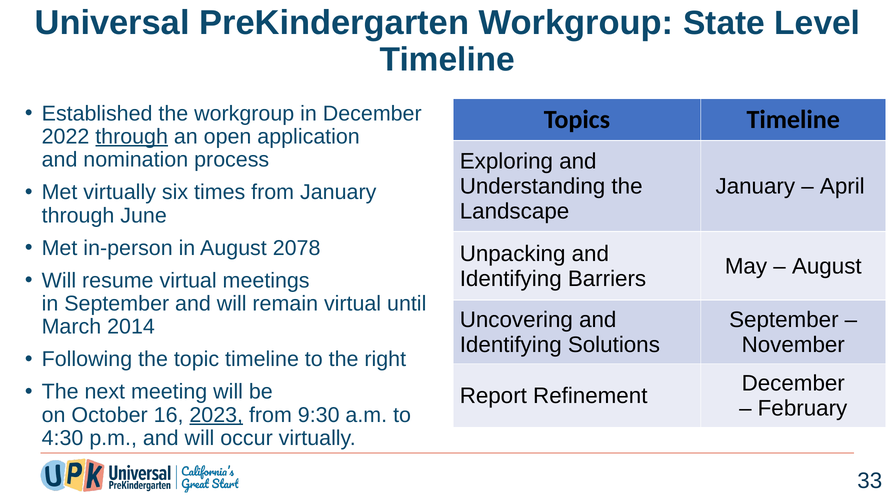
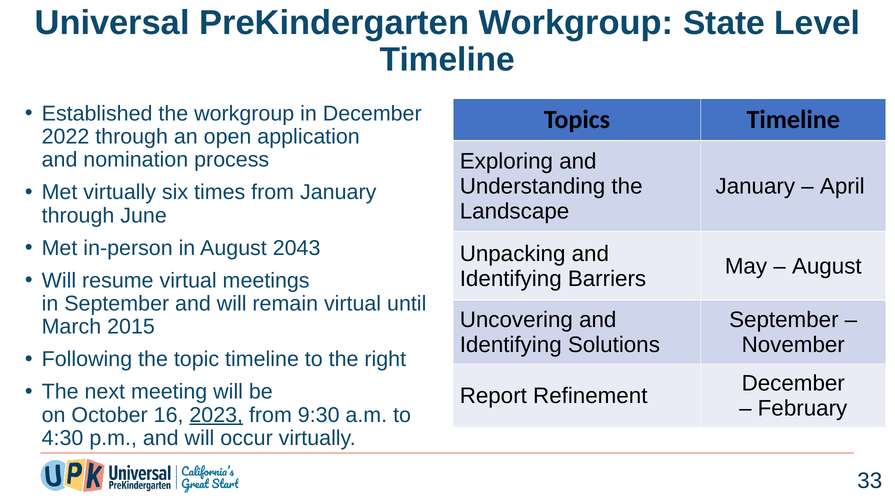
through at (132, 136) underline: present -> none
2078: 2078 -> 2043
2014: 2014 -> 2015
